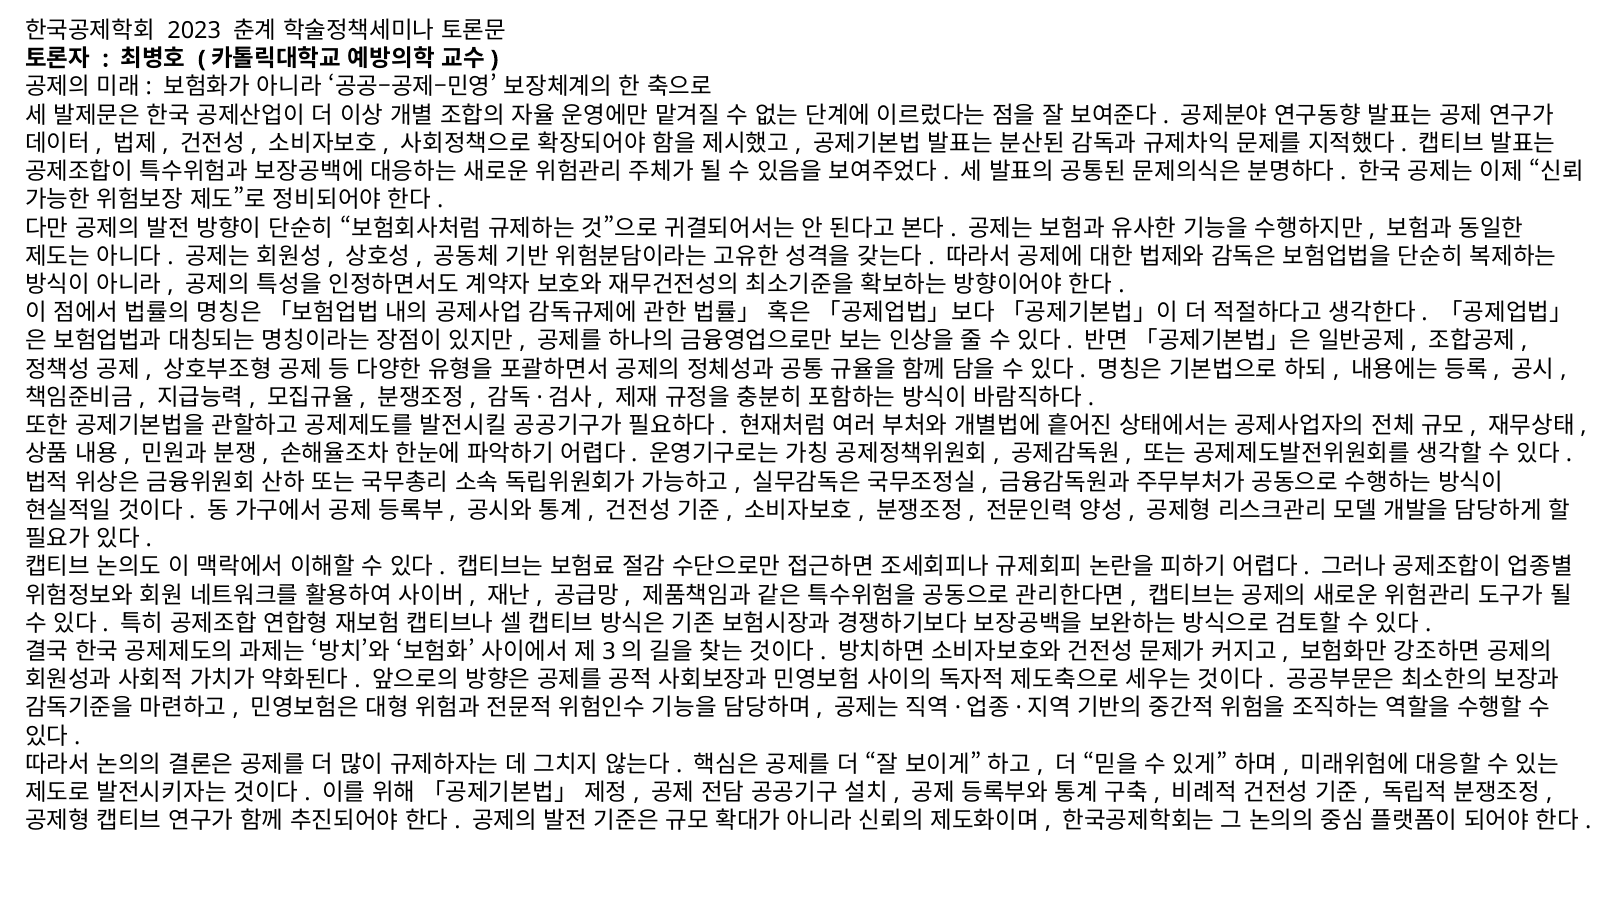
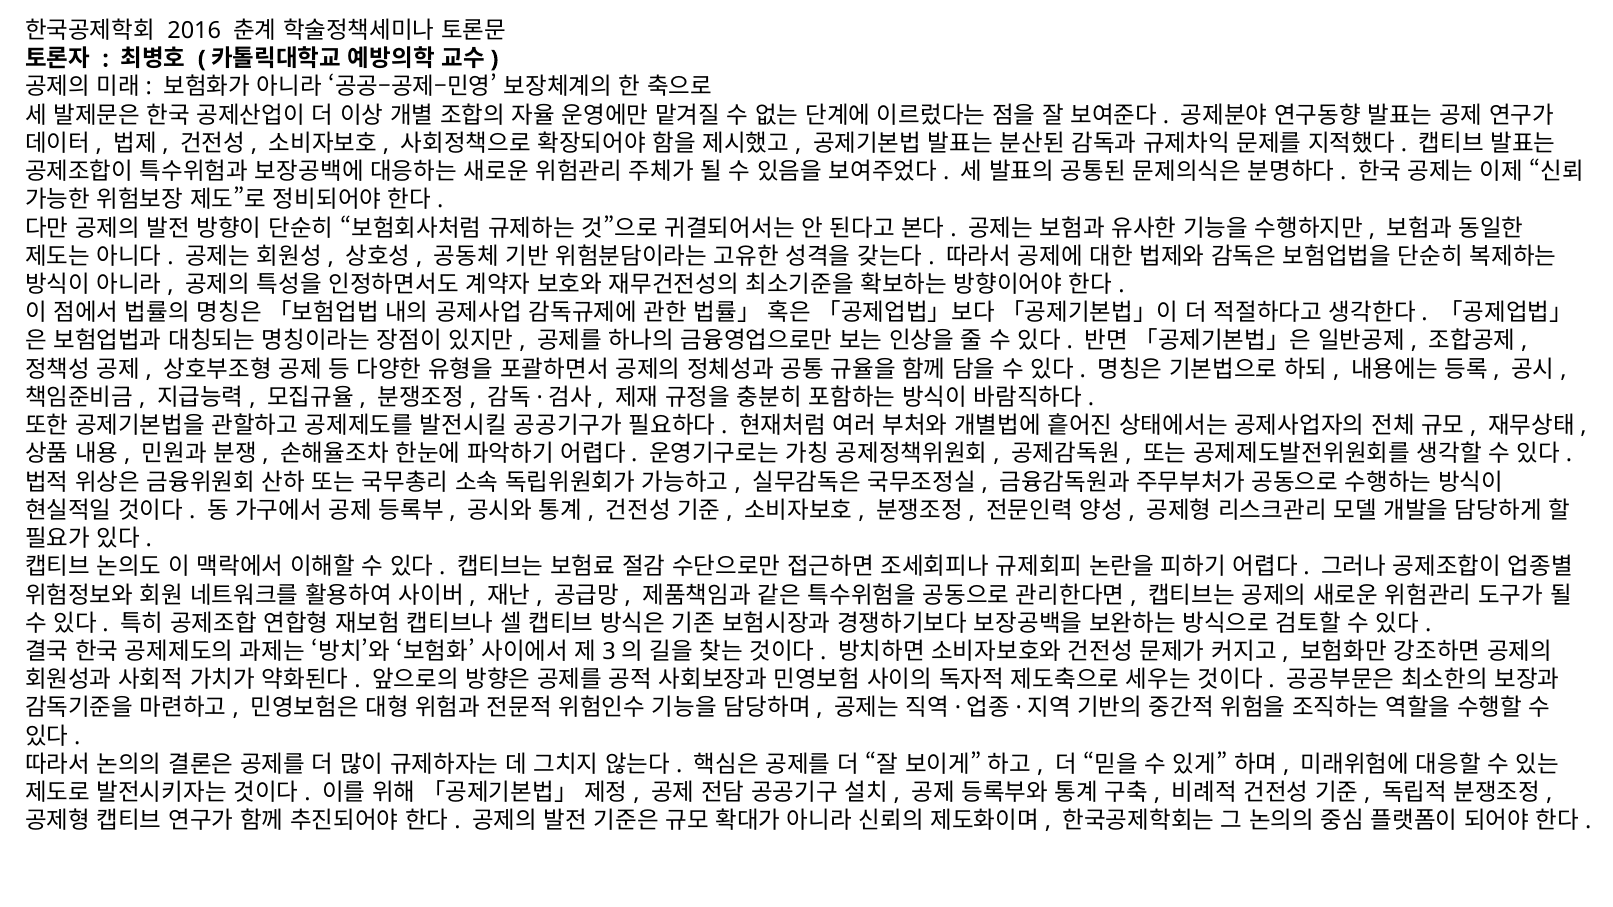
2023: 2023 -> 2016
